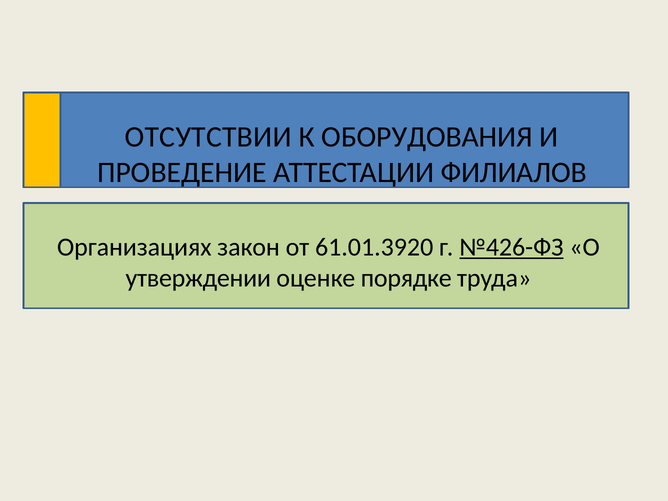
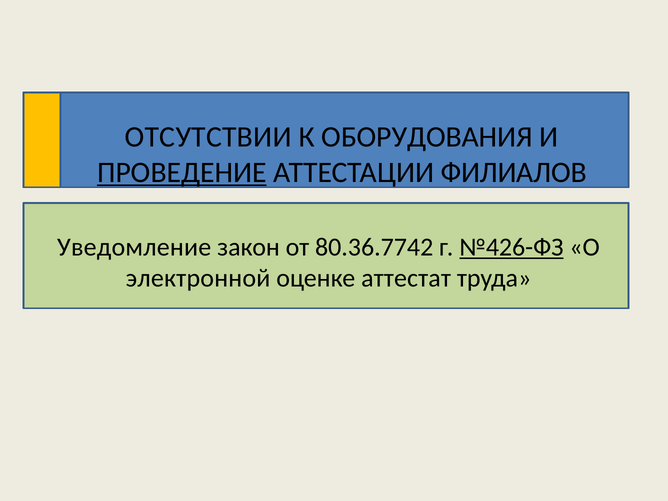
ПРОВЕДЕНИЕ underline: none -> present
Организациях: Организациях -> Уведомление
61.01.3920: 61.01.3920 -> 80.36.7742
утверждении: утверждении -> электронной
порядке: порядке -> аттестат
